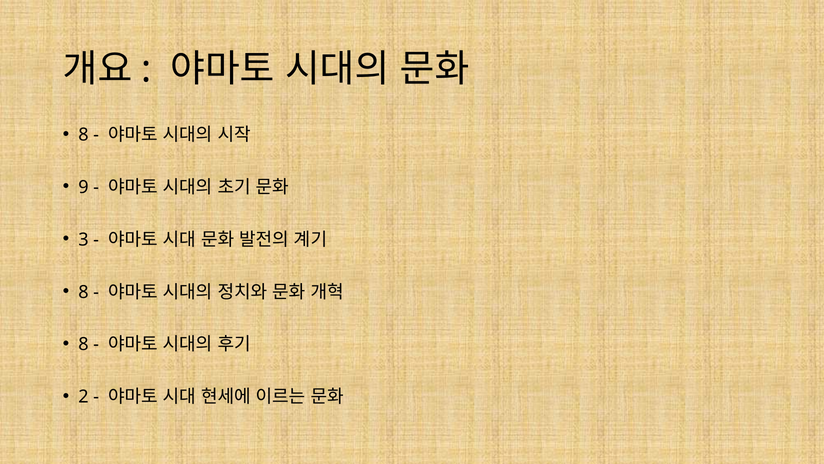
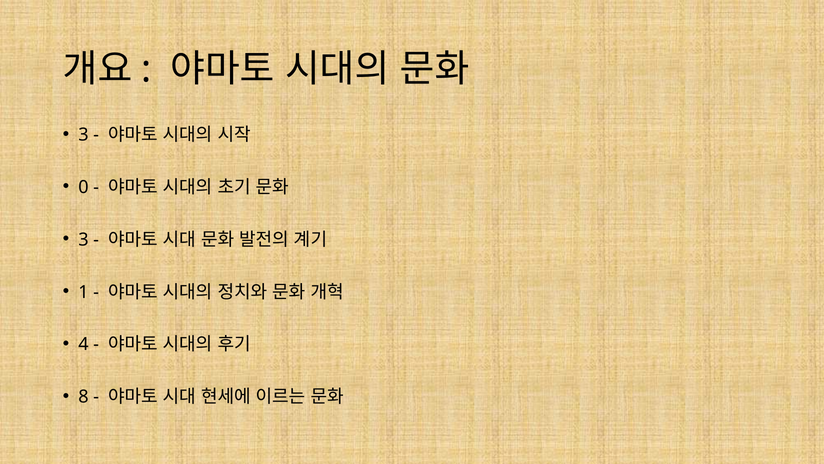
8 at (83, 135): 8 -> 3
9: 9 -> 0
8 at (83, 292): 8 -> 1
8 at (83, 344): 8 -> 4
2: 2 -> 8
